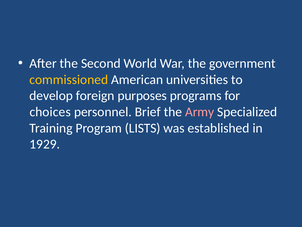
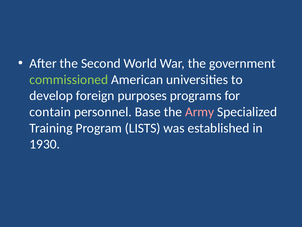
commissioned colour: yellow -> light green
choices: choices -> contain
Brief: Brief -> Base
1929: 1929 -> 1930
